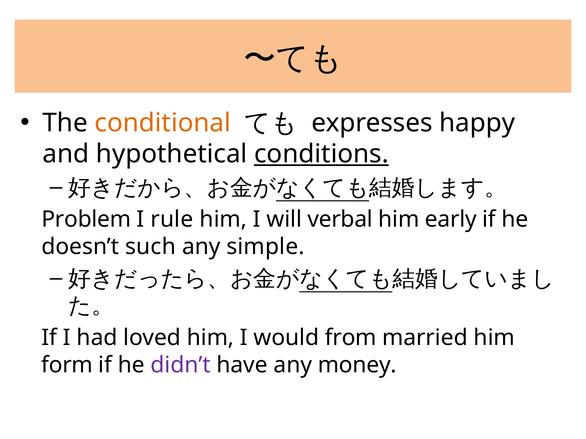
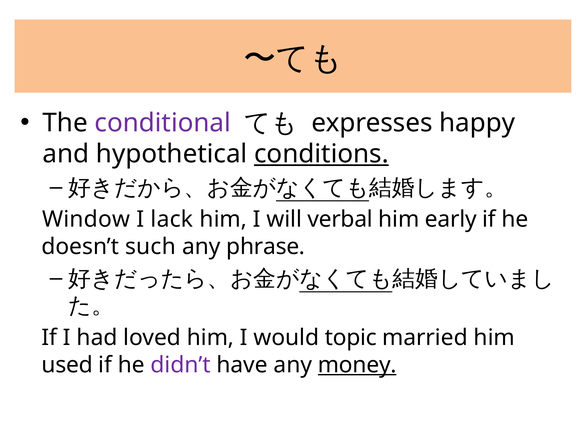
conditional colour: orange -> purple
Problem: Problem -> Window
rule: rule -> lack
simple: simple -> phrase
from: from -> topic
form: form -> used
money underline: none -> present
